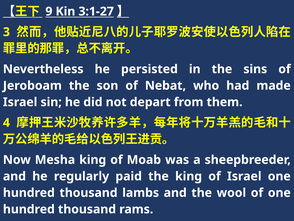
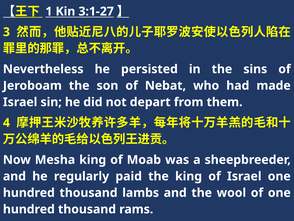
9: 9 -> 1
